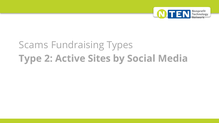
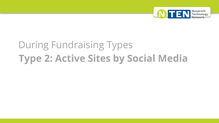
Scams: Scams -> During
